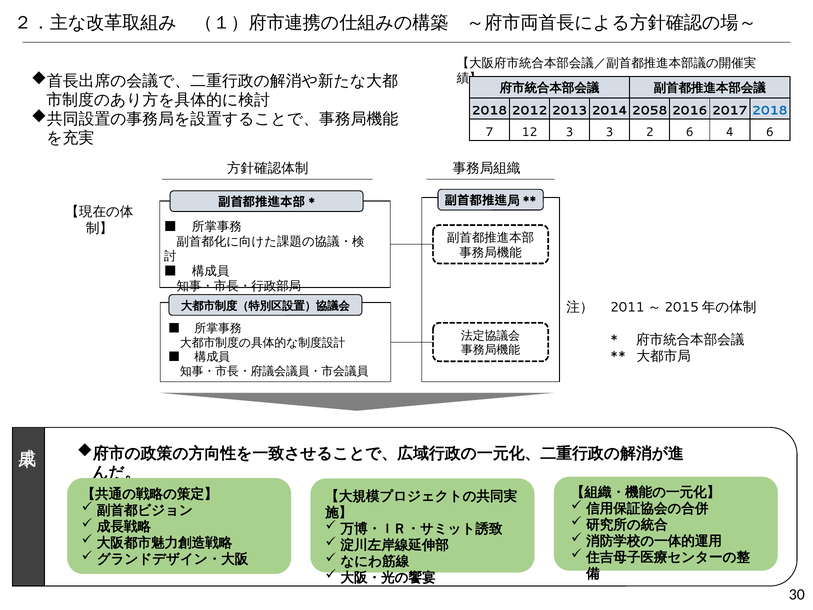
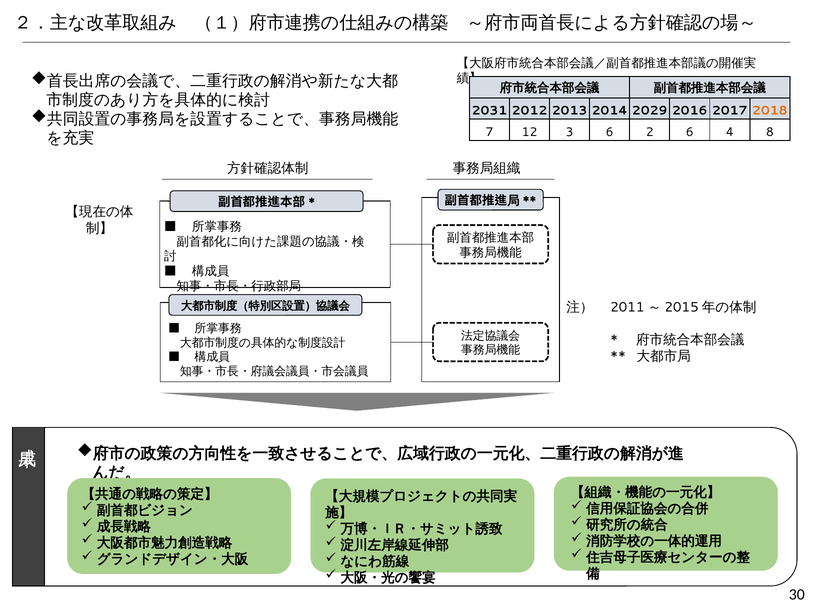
2018 at (489, 111): 2018 -> 2031
2058: 2058 -> 2029
2018 at (770, 111) colour: blue -> orange
3 3: 3 -> 6
4 6: 6 -> 8
